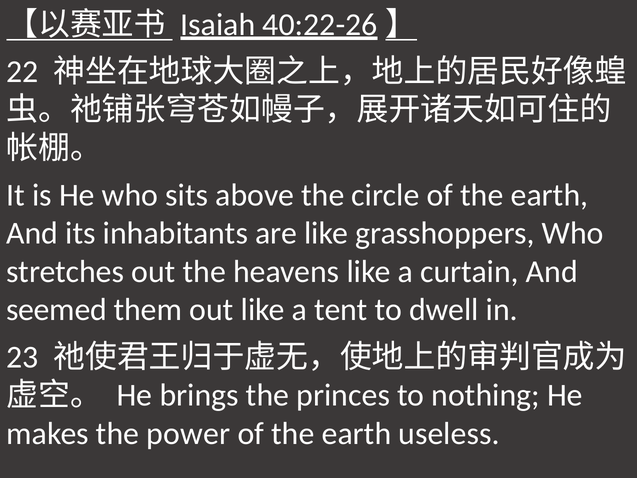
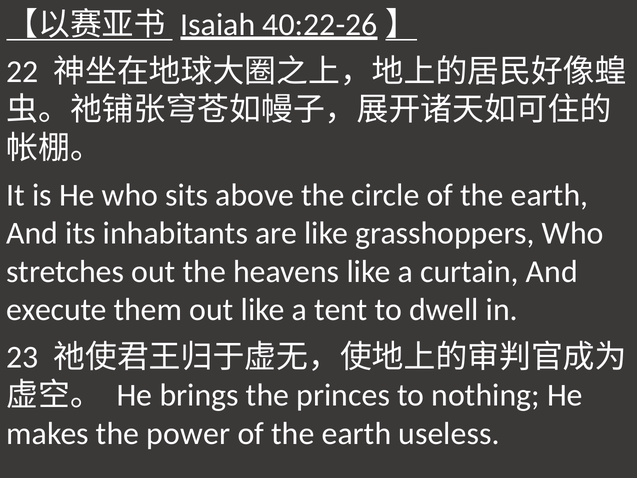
seemed: seemed -> execute
